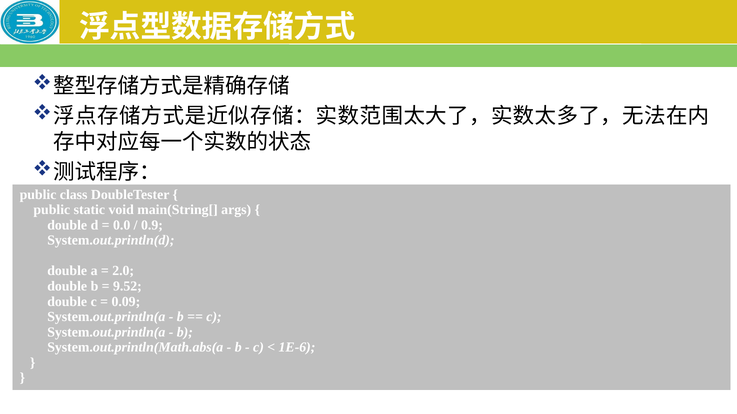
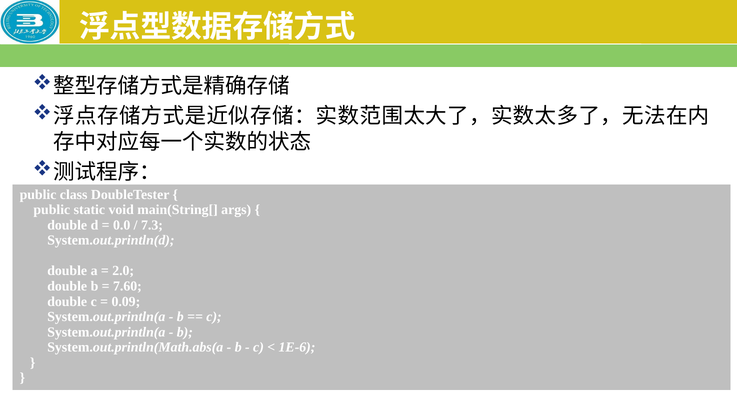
0.9: 0.9 -> 7.3
9.52: 9.52 -> 7.60
